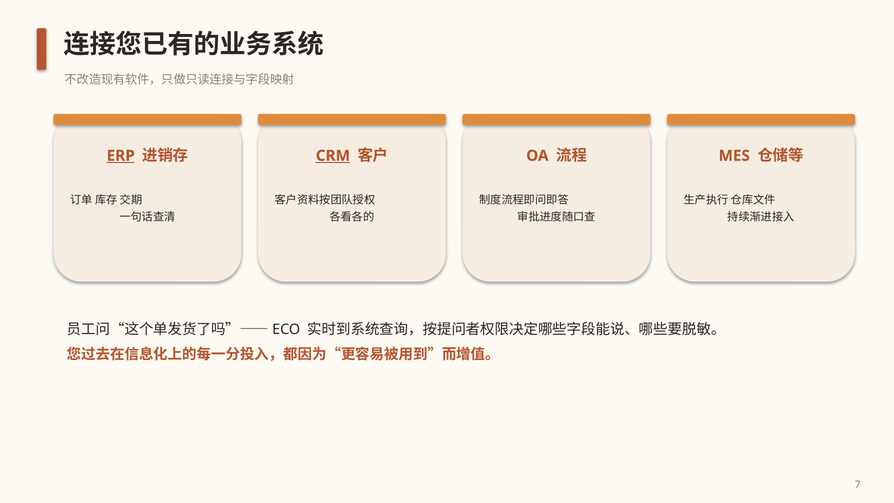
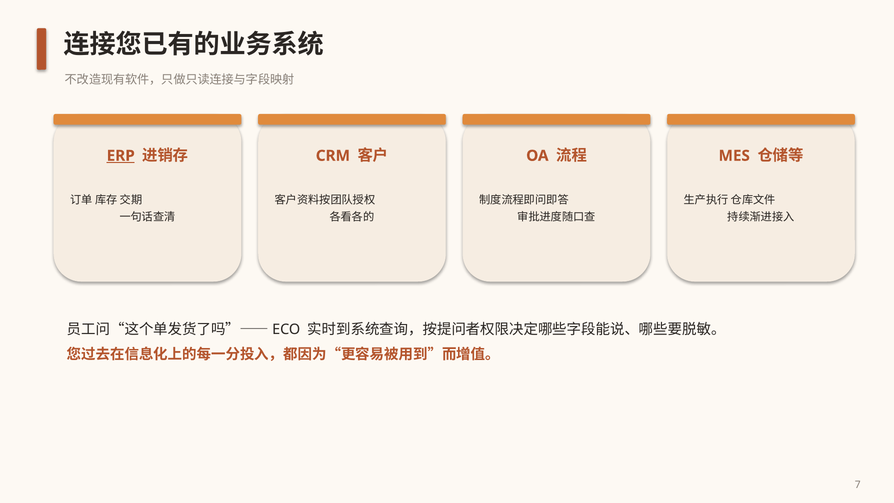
CRM underline: present -> none
